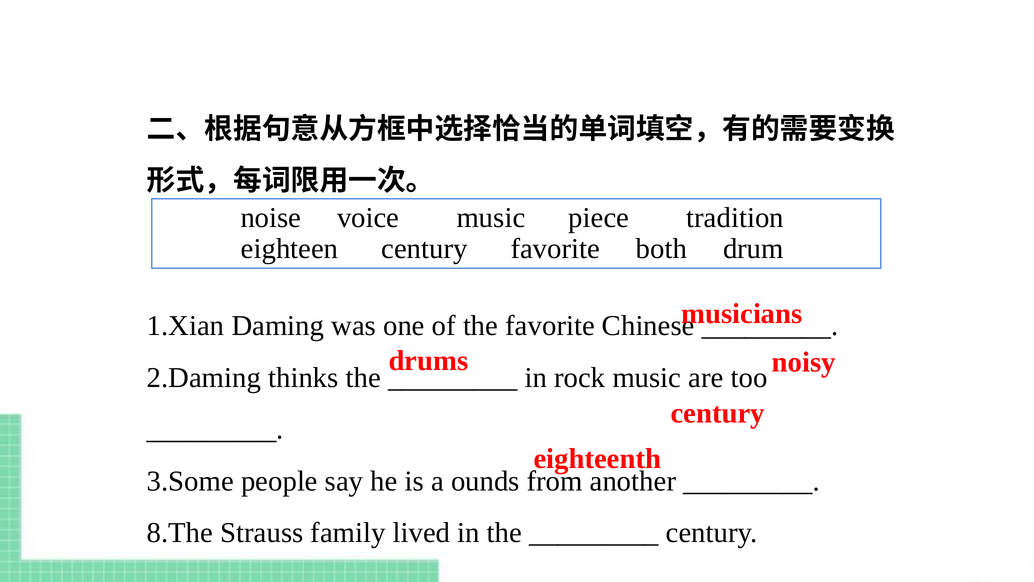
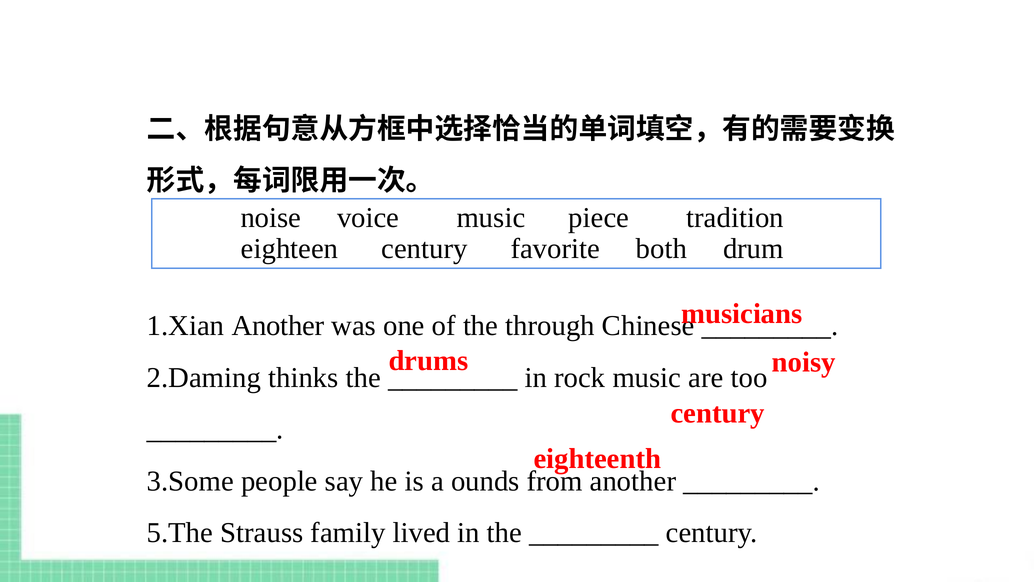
1.Xian Daming: Daming -> Another
the favorite: favorite -> through
8.The: 8.The -> 5.The
